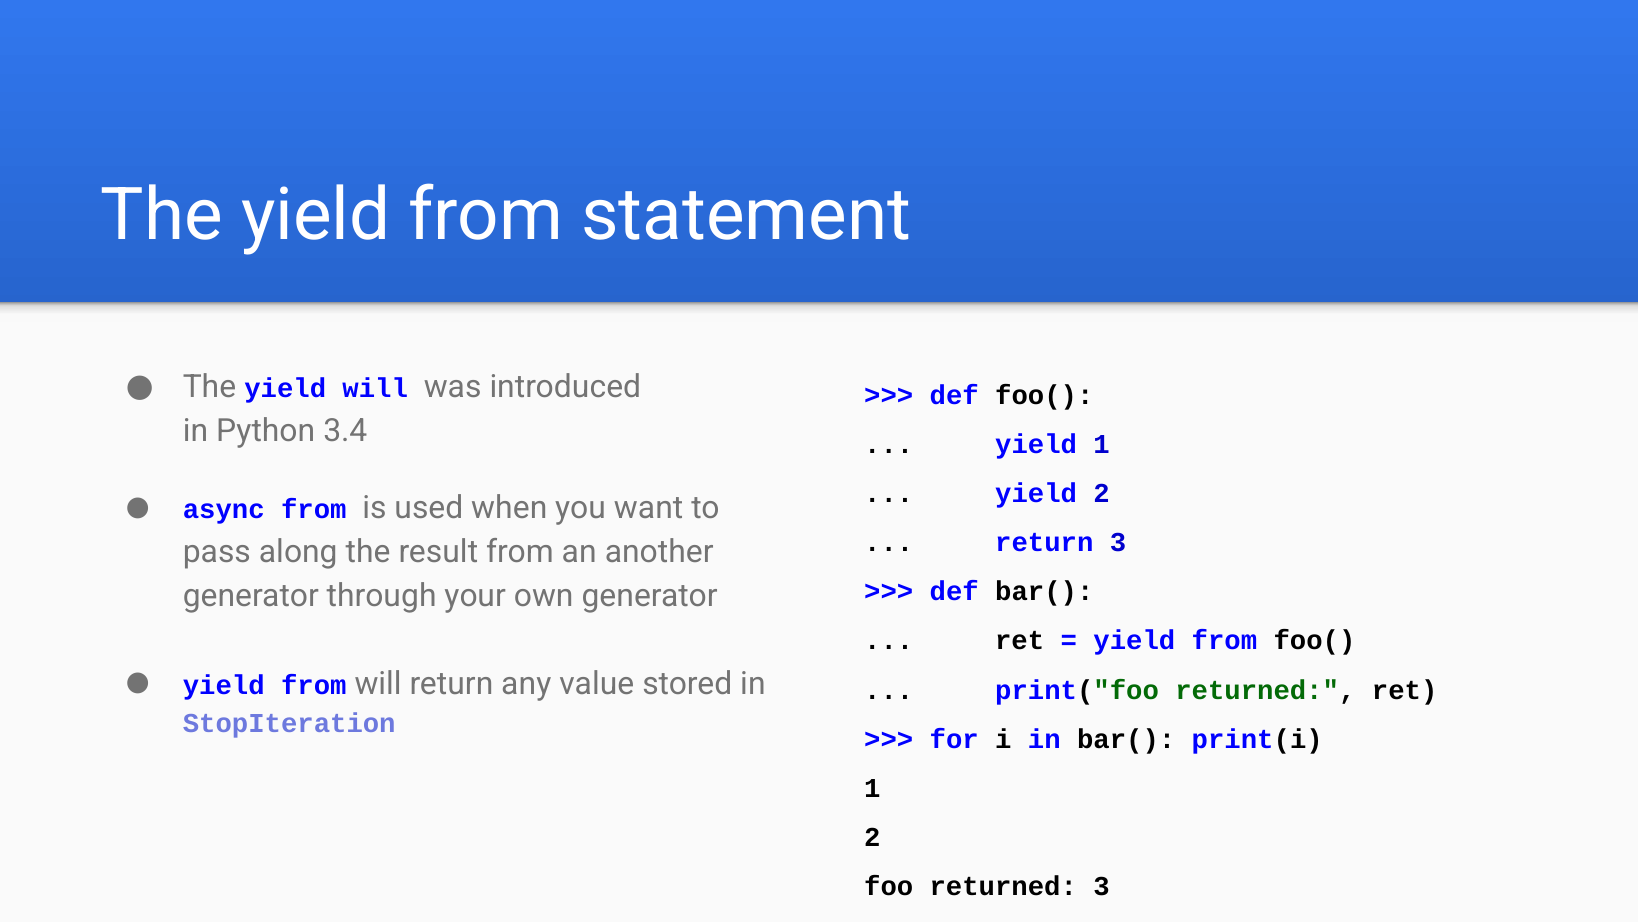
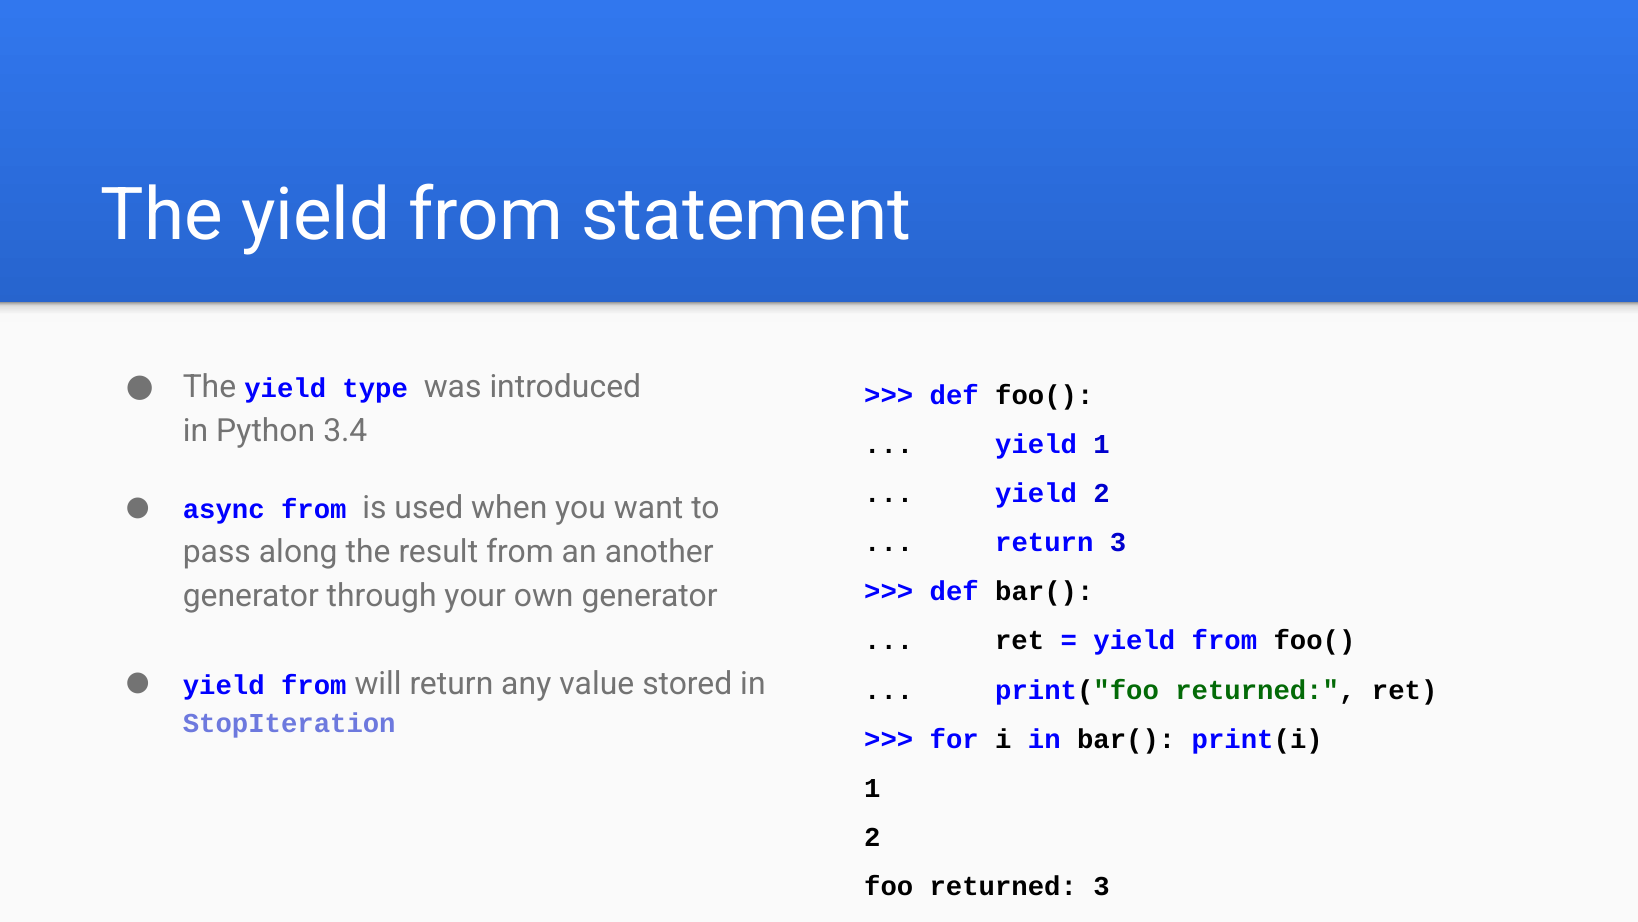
yield will: will -> type
